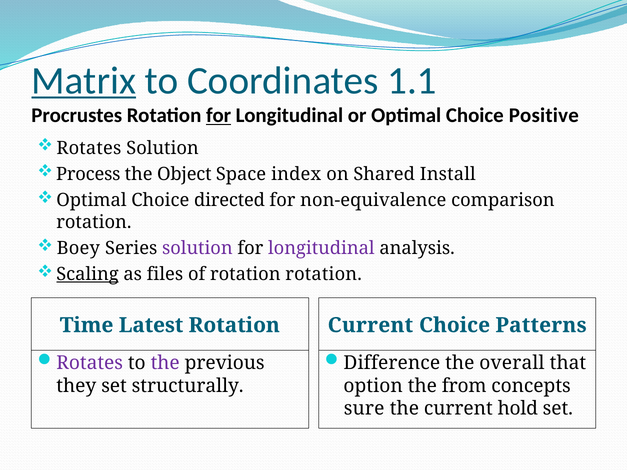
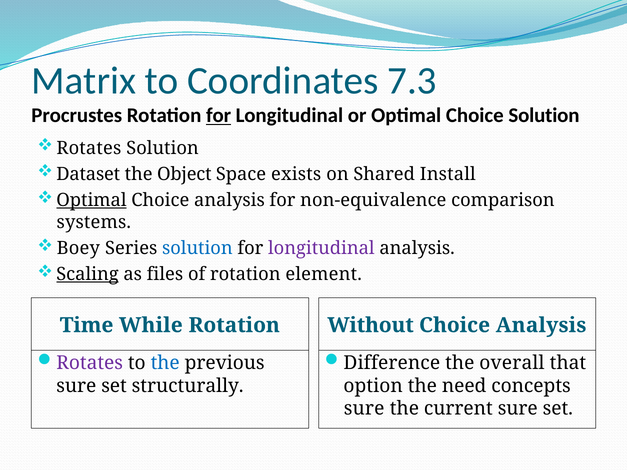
Matrix underline: present -> none
1.1: 1.1 -> 7.3
Choice Positive: Positive -> Solution
Process: Process -> Dataset
index: index -> exists
Optimal at (91, 200) underline: none -> present
directed at (230, 200): directed -> analysis
rotation at (94, 222): rotation -> systems
solution at (197, 248) colour: purple -> blue
rotation rotation: rotation -> element
Latest: Latest -> While
Rotation Current: Current -> Without
Patterns at (541, 325): Patterns -> Analysis
the at (165, 363) colour: purple -> blue
they at (76, 386): they -> sure
from: from -> need
current hold: hold -> sure
